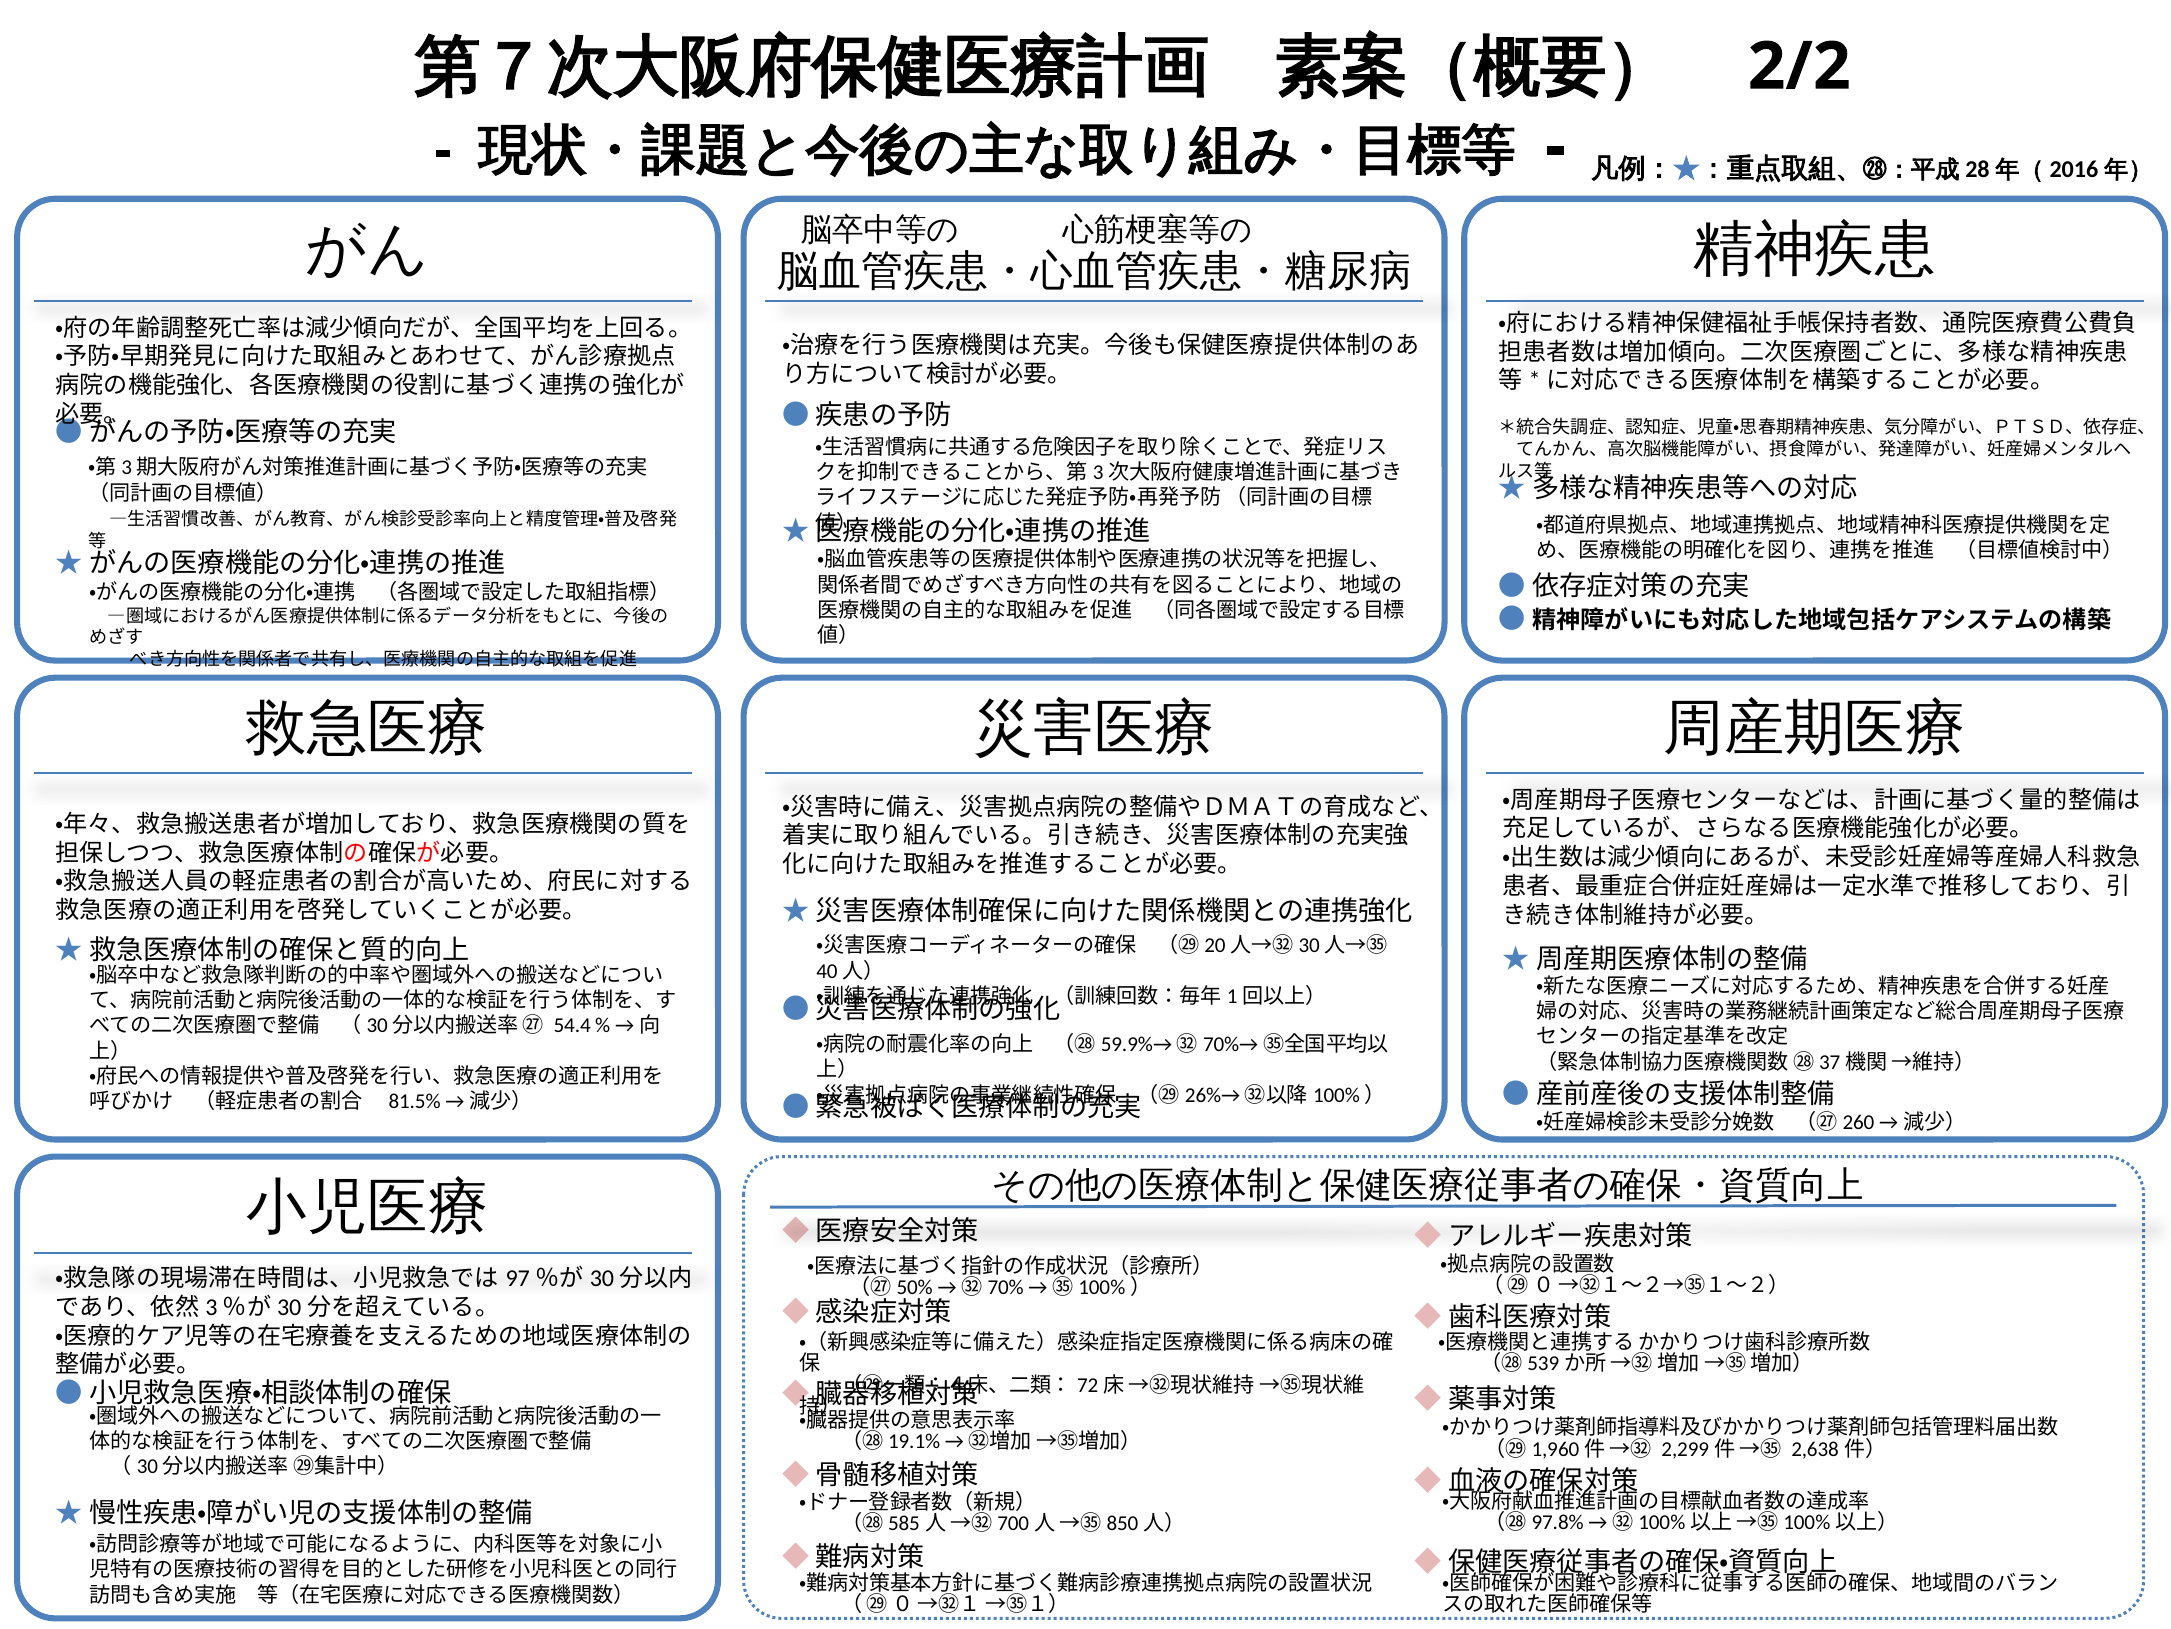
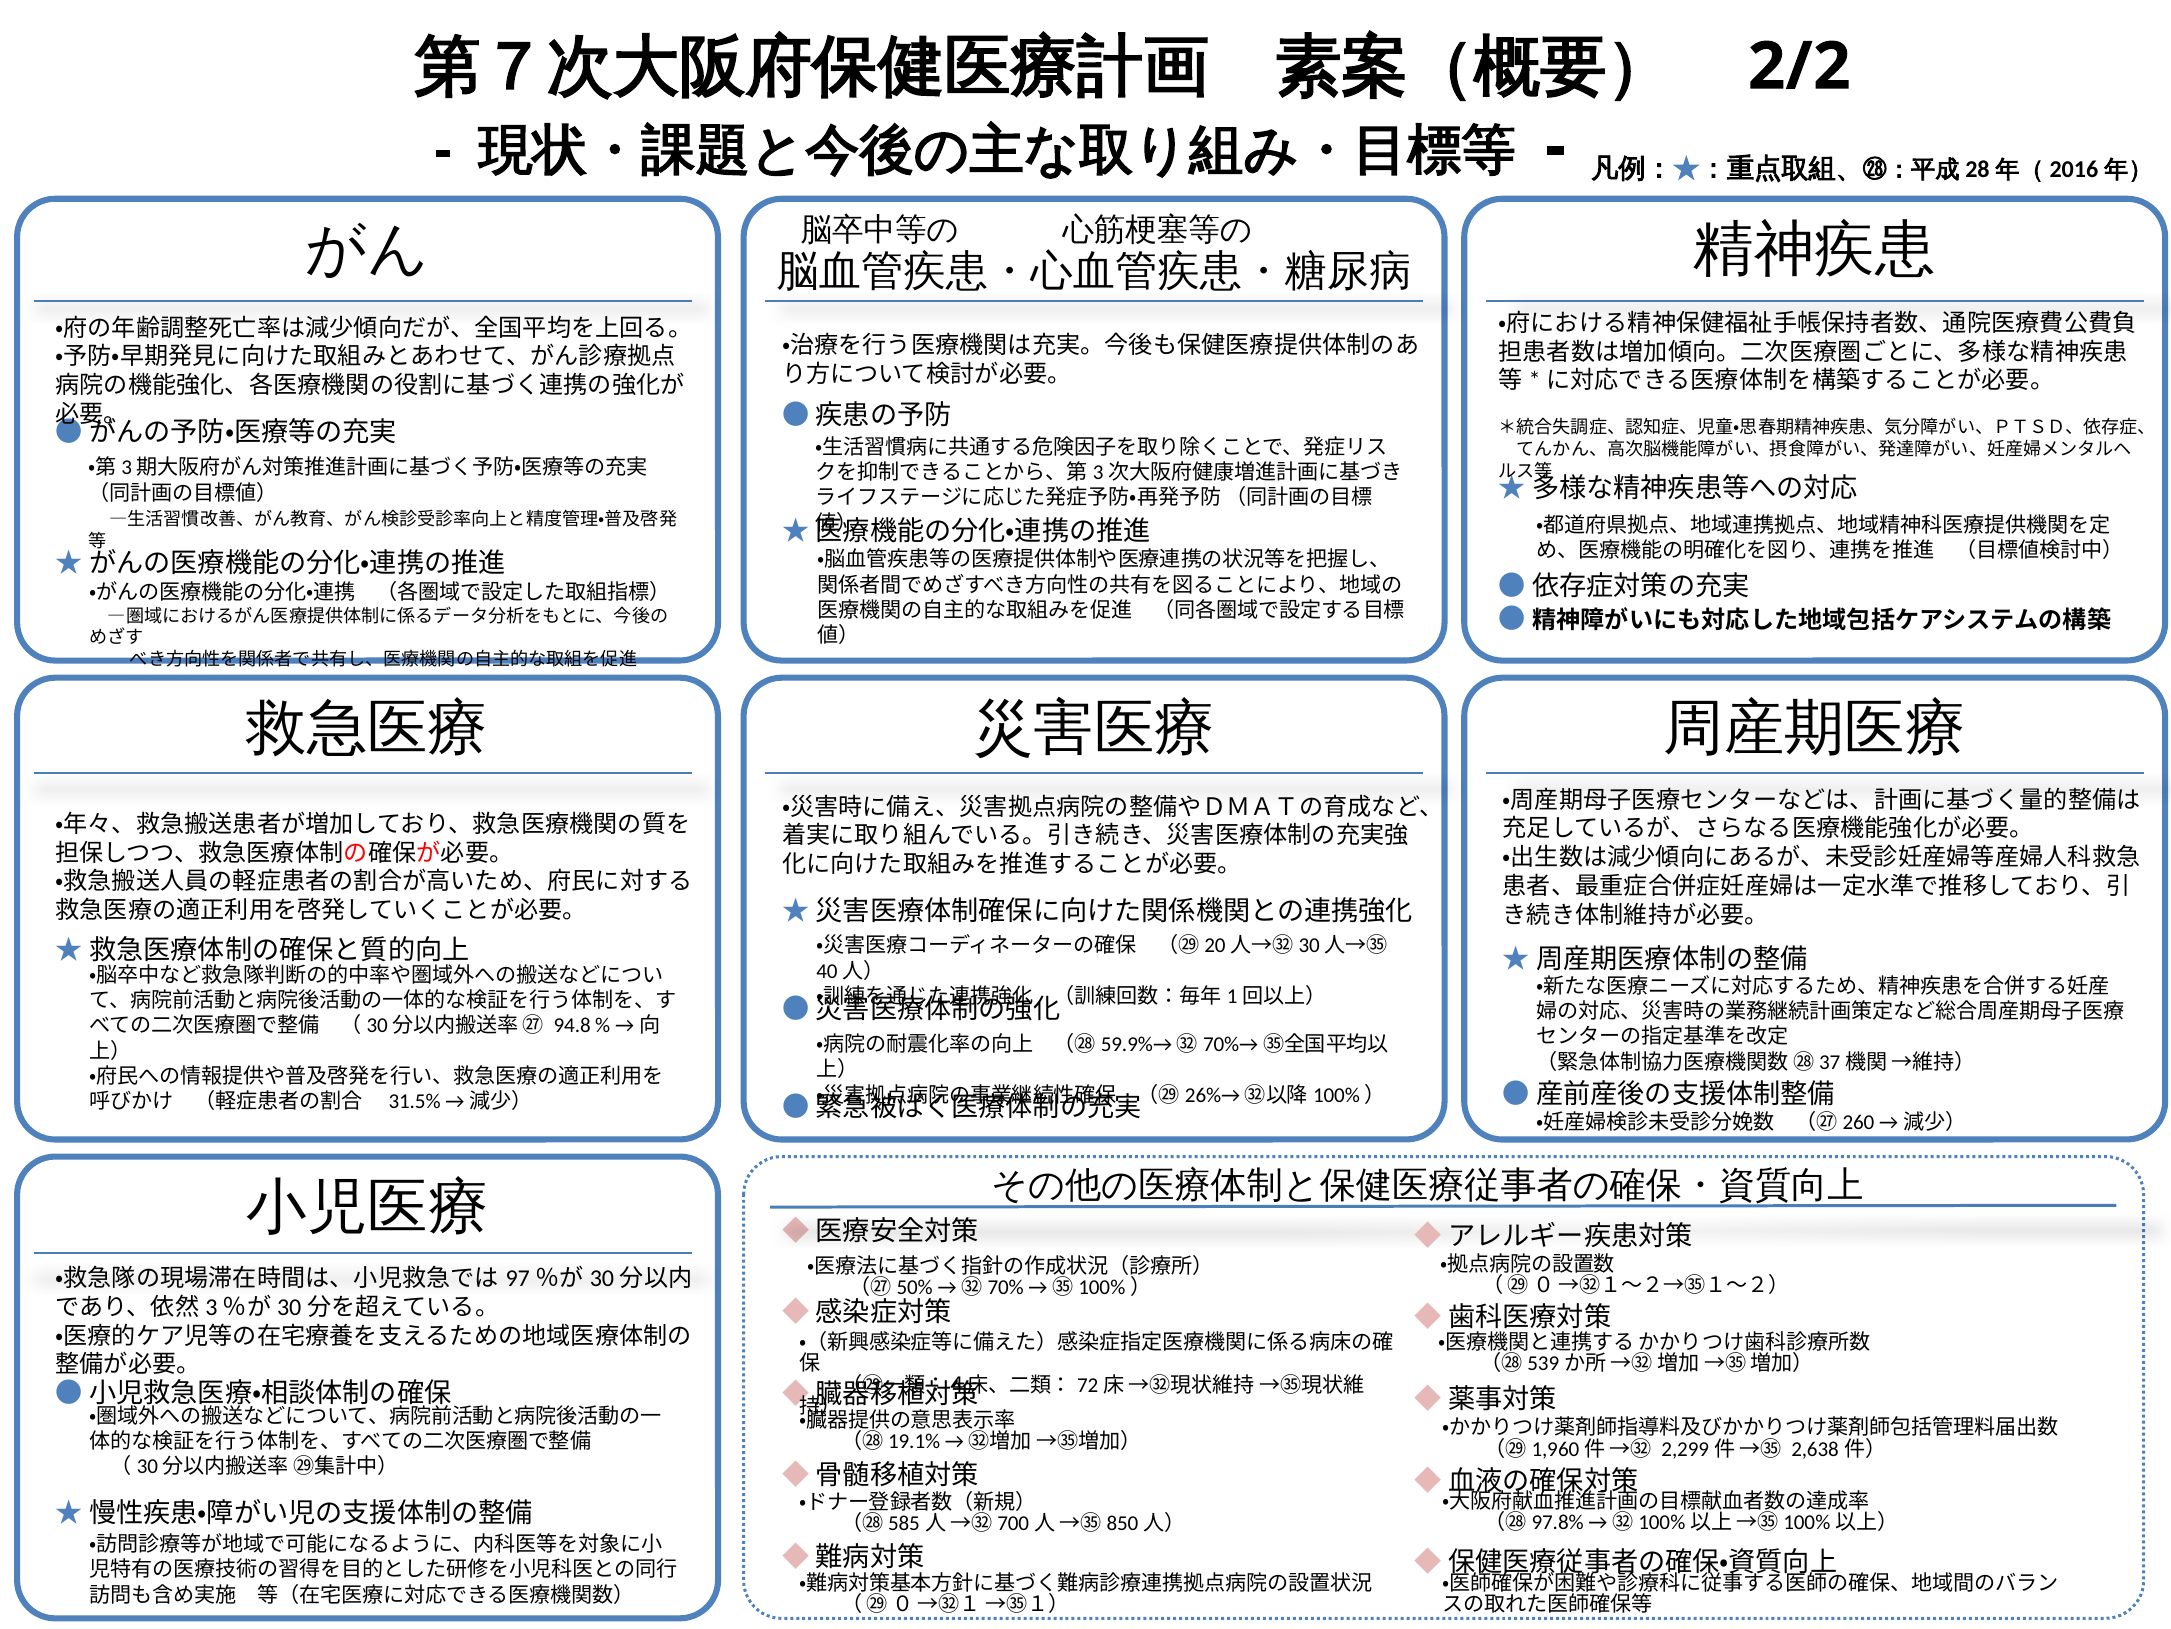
54.4: 54.4 -> 94.8
81.5%: 81.5% -> 31.5%
